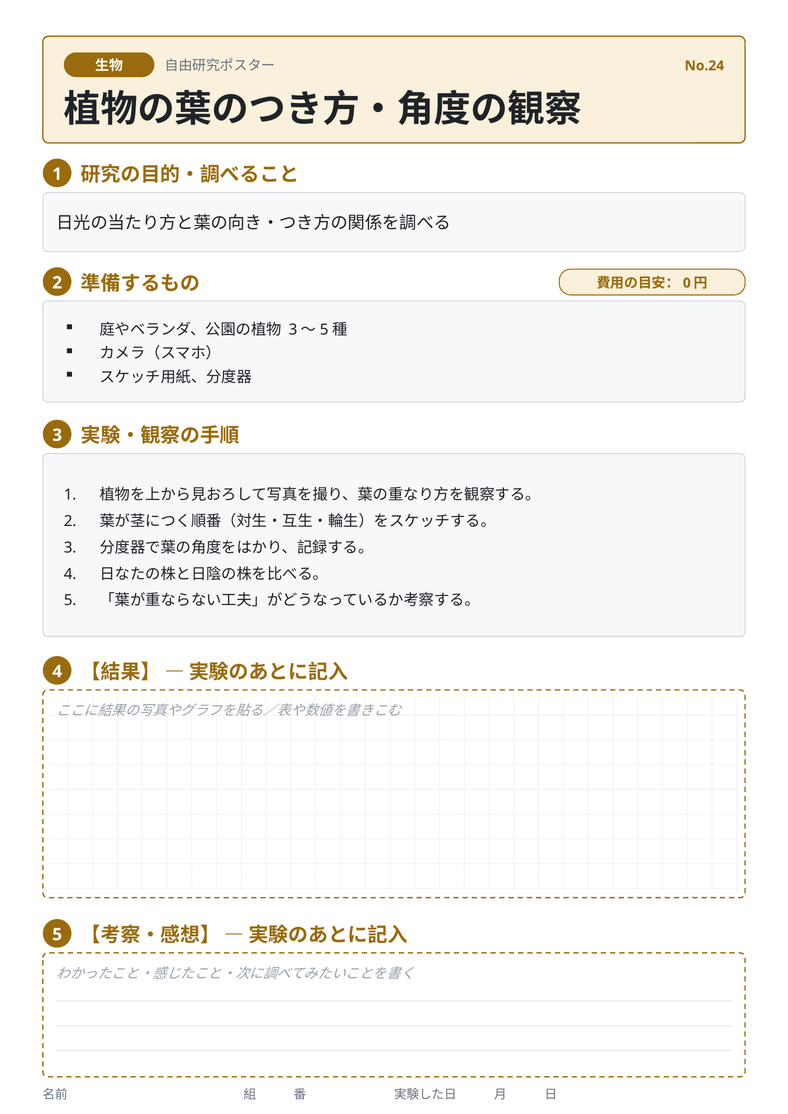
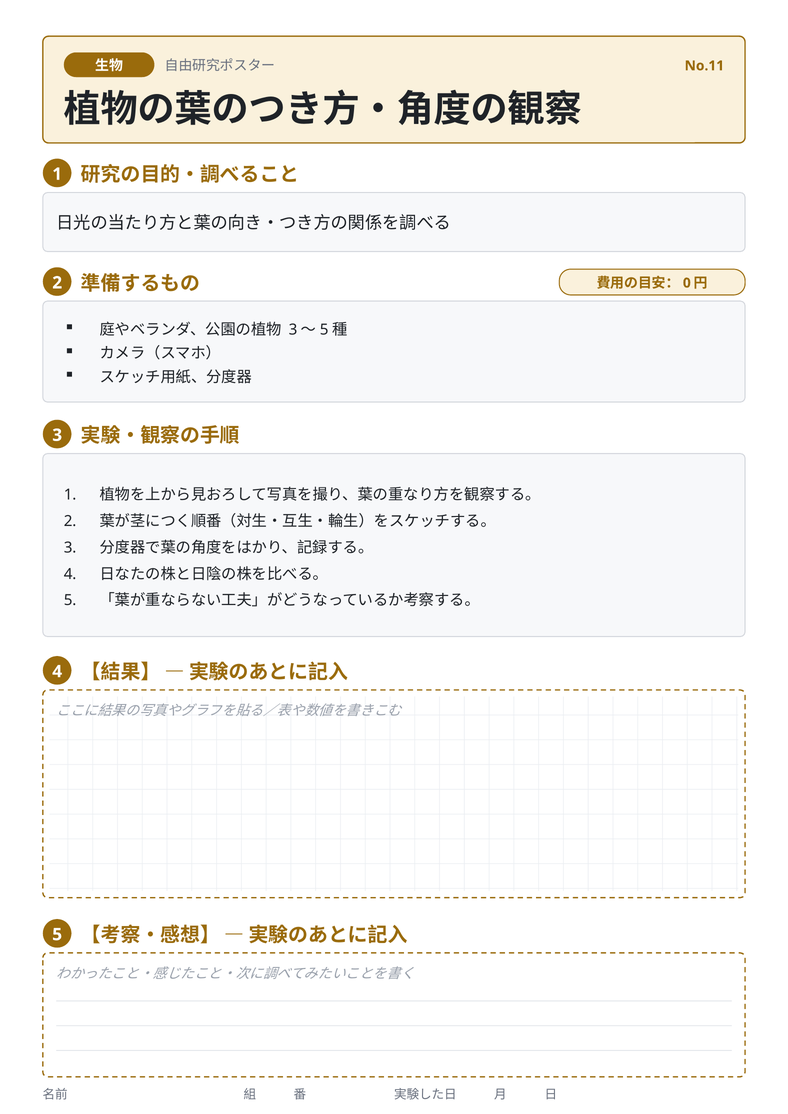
No.24: No.24 -> No.11
